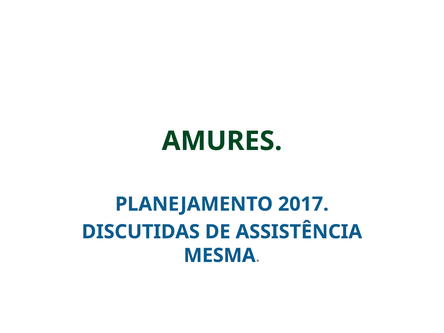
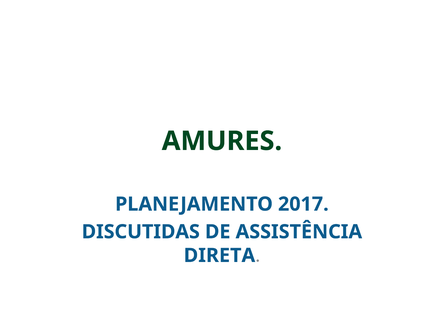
MESMA: MESMA -> DIRETA
